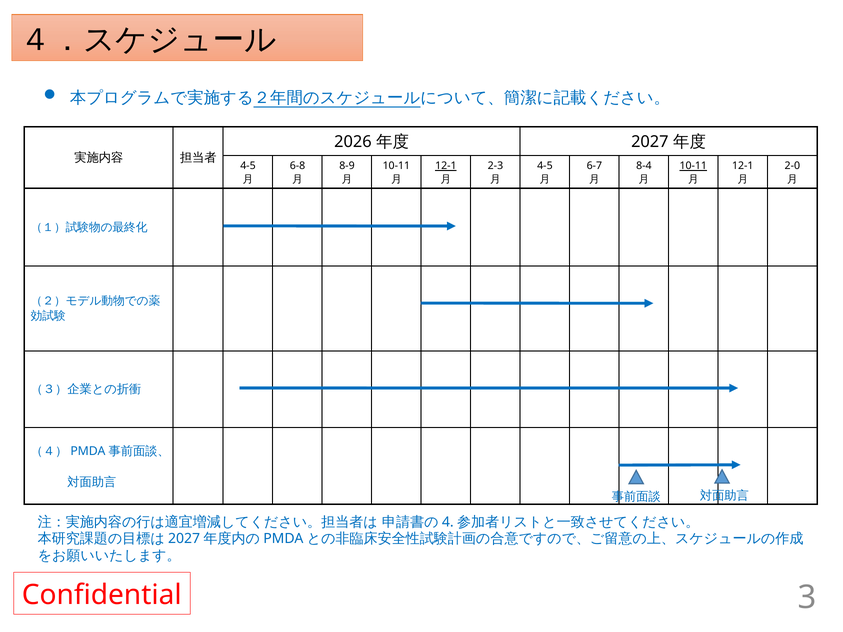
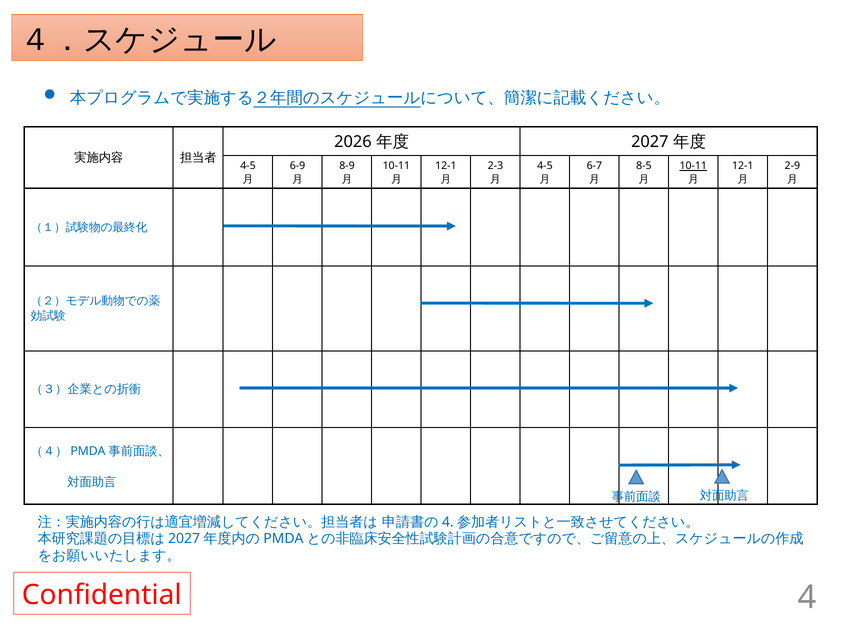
6-8: 6-8 -> 6-9
12-1 at (446, 166) underline: present -> none
8-4: 8-4 -> 8-5
2-0: 2-0 -> 2-9
3: 3 -> 4
